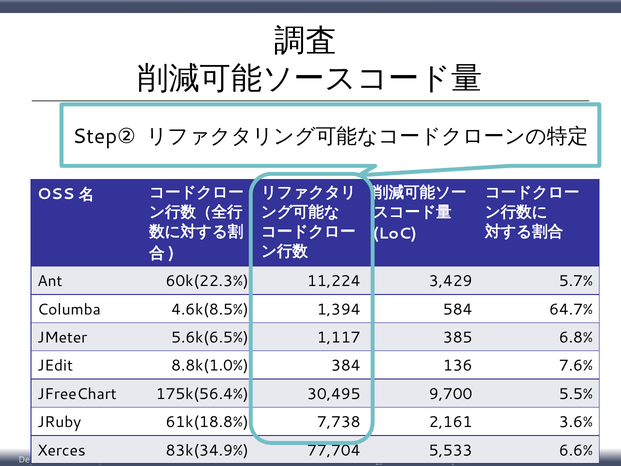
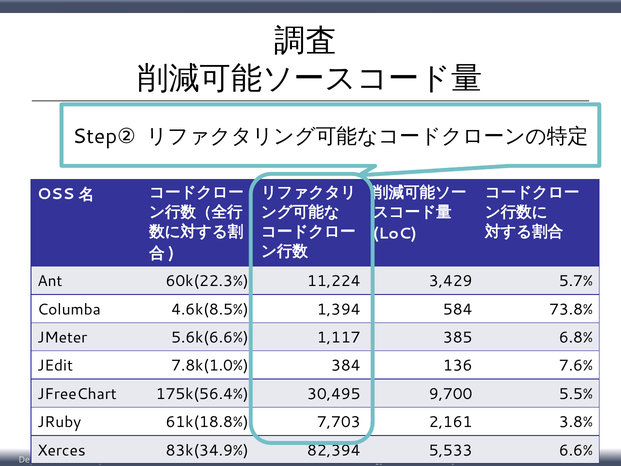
64.7%: 64.7% -> 73.8%
5.6k(6.5%: 5.6k(6.5% -> 5.6k(6.6%
8.8k(1.0%: 8.8k(1.0% -> 7.8k(1.0%
7,738: 7,738 -> 7,703
3.6%: 3.6% -> 3.8%
77,704: 77,704 -> 82,394
